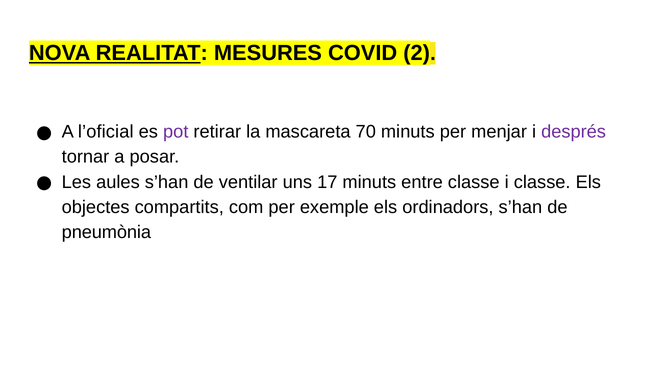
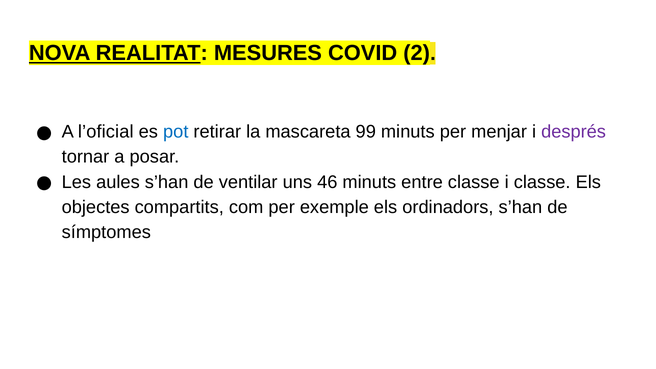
pot colour: purple -> blue
70: 70 -> 99
17: 17 -> 46
pneumònia: pneumònia -> símptomes
